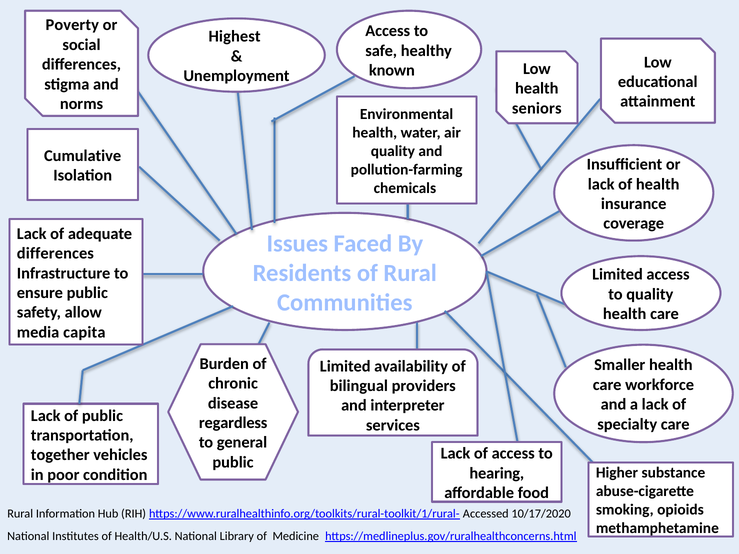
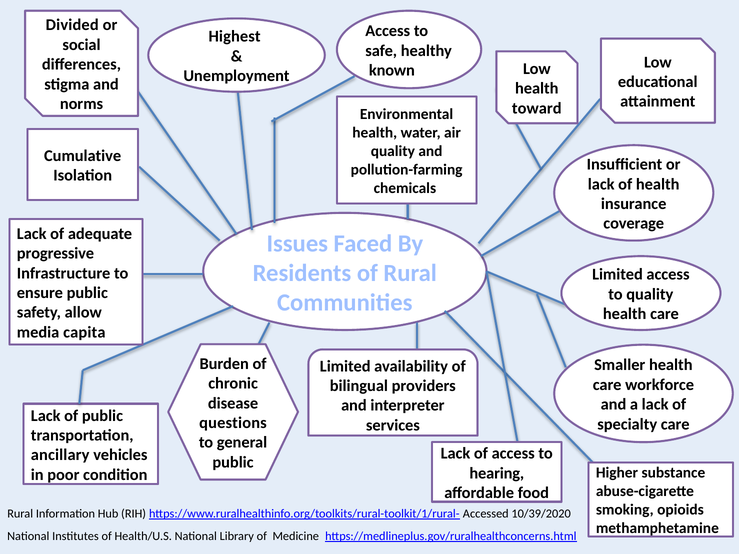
Poverty: Poverty -> Divided
seniors: seniors -> toward
differences at (55, 254): differences -> progressive
regardless: regardless -> questions
together: together -> ancillary
10/17/2020: 10/17/2020 -> 10/39/2020
